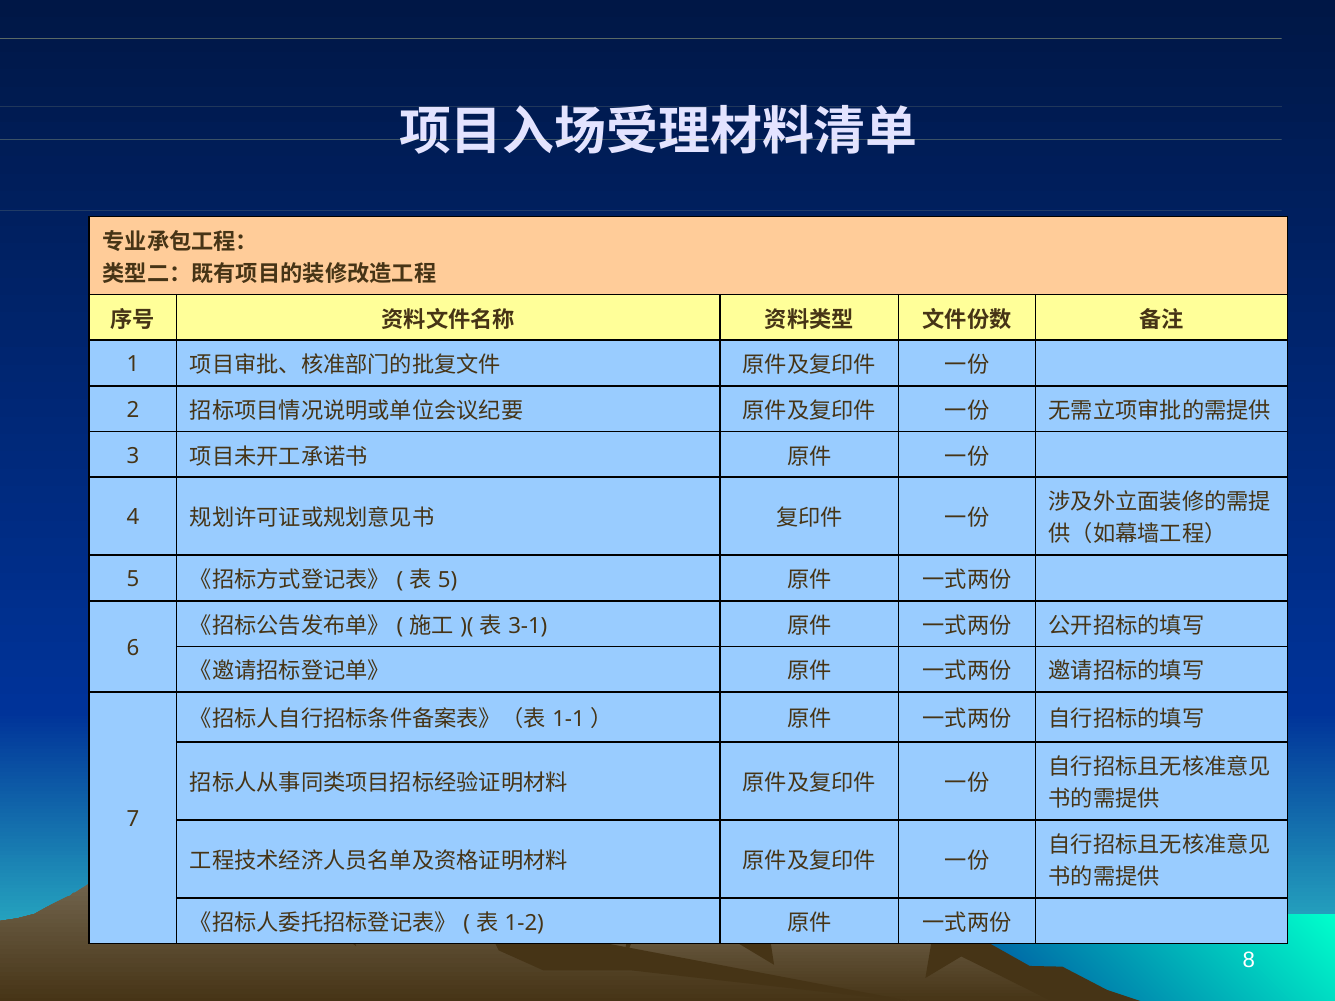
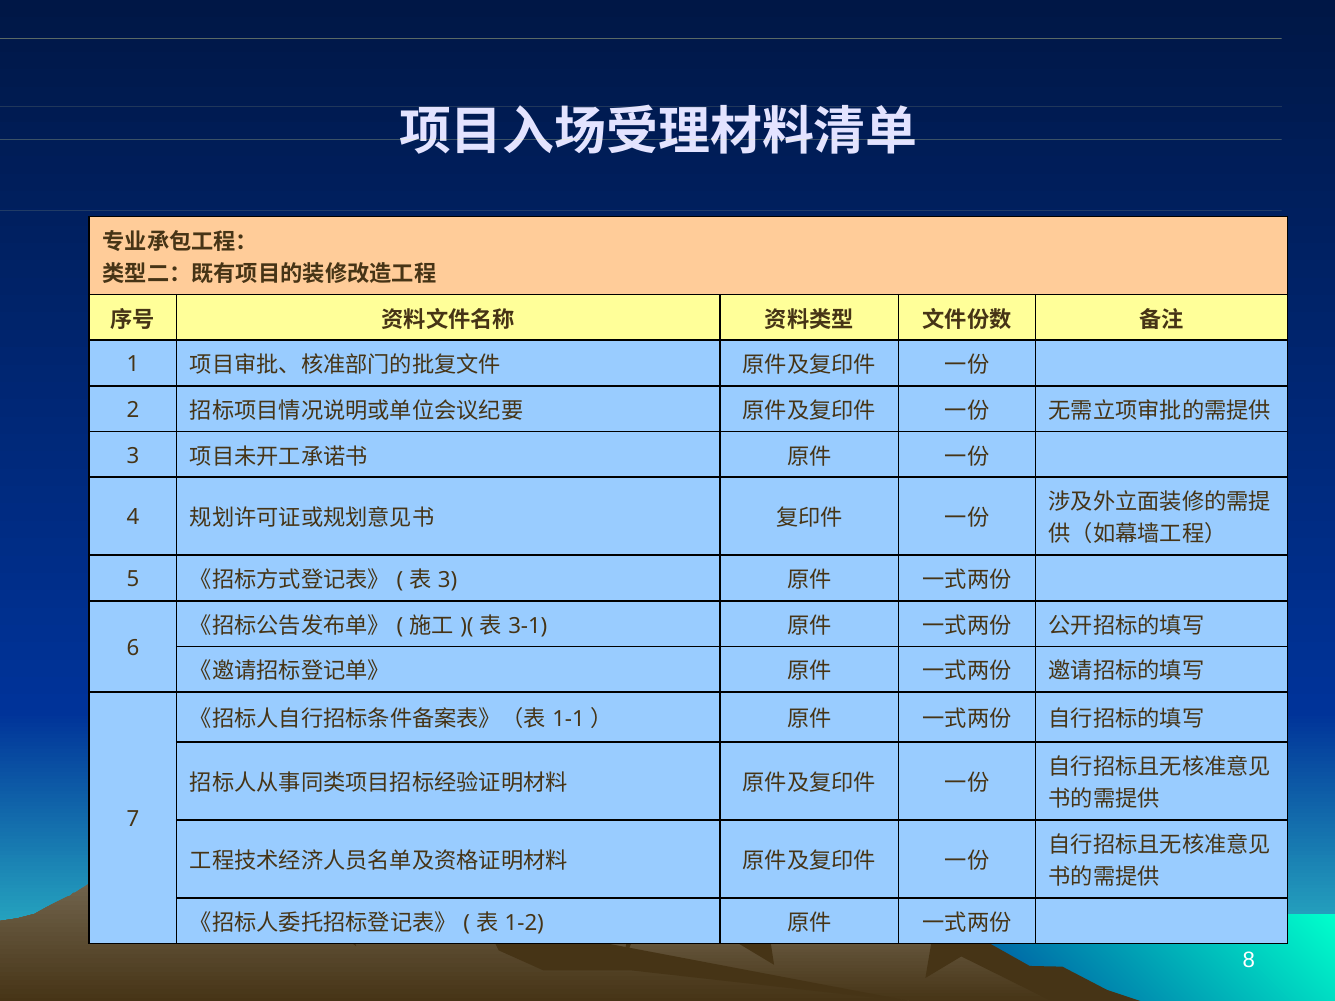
5 at (448, 580): 5 -> 3
